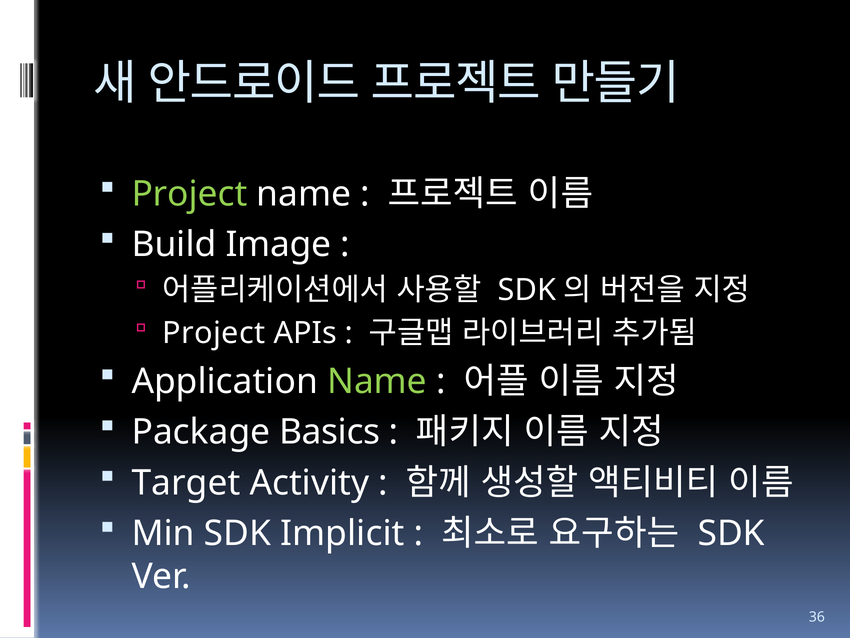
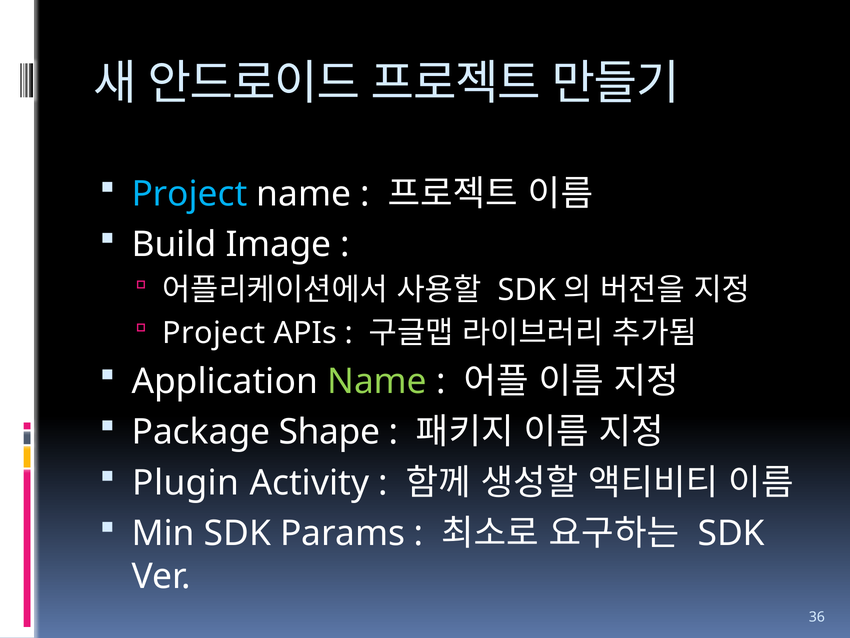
Project at (189, 194) colour: light green -> light blue
Basics: Basics -> Shape
Target: Target -> Plugin
Implicit: Implicit -> Params
